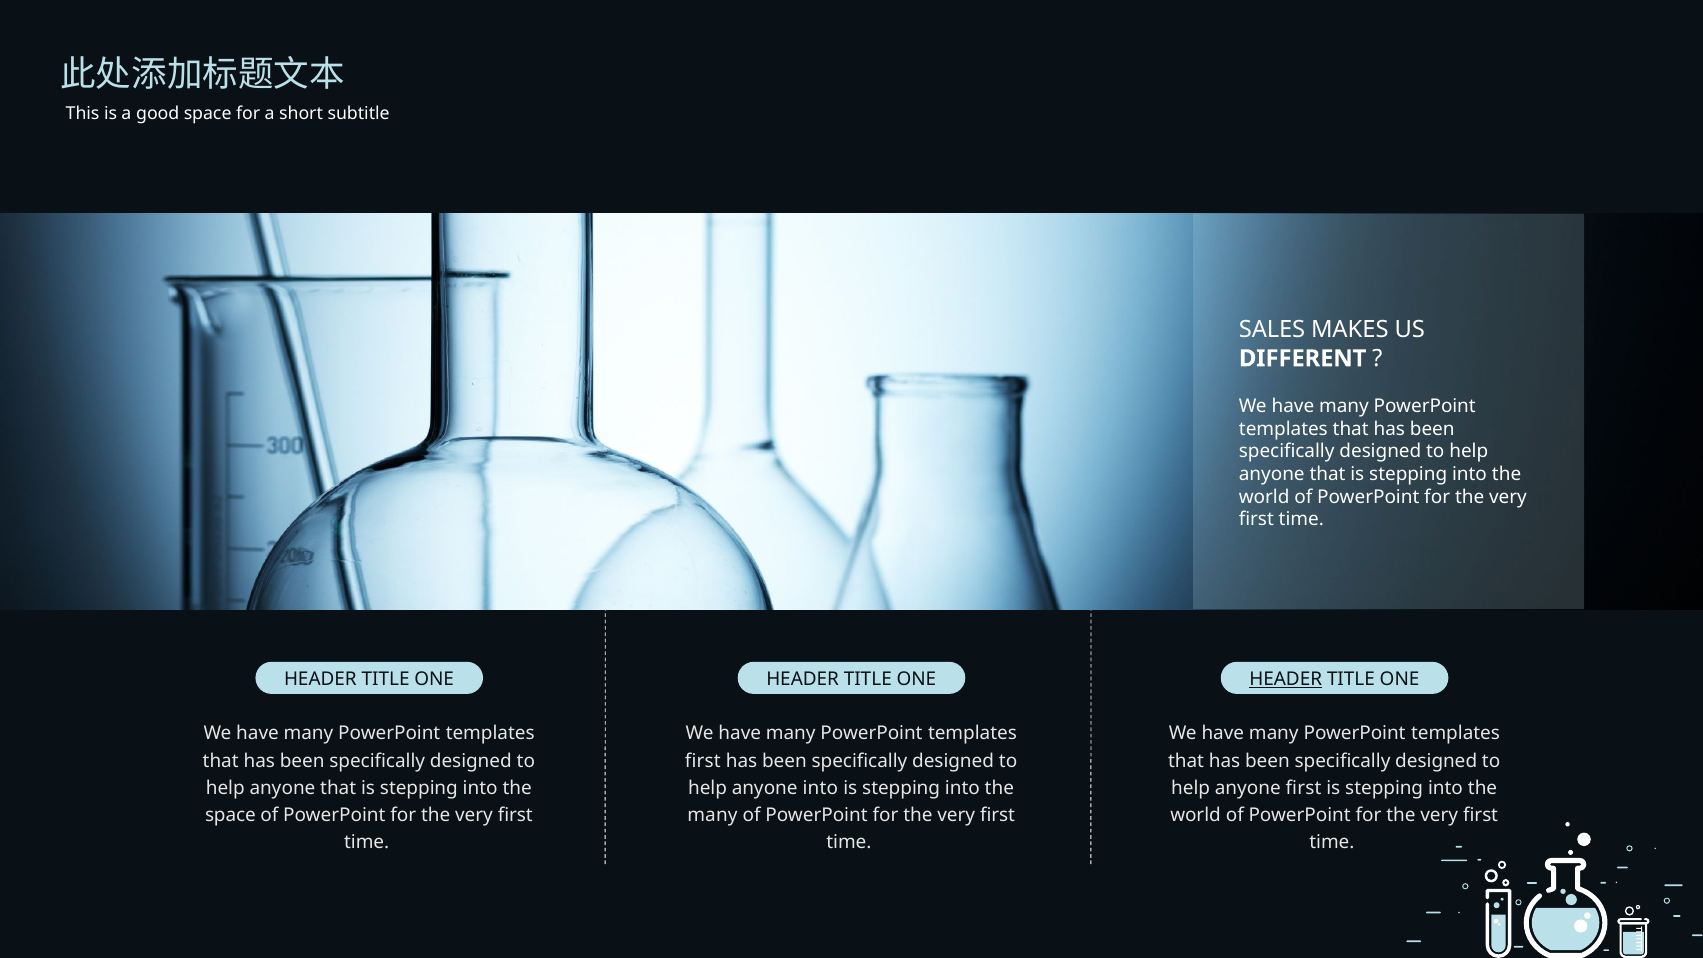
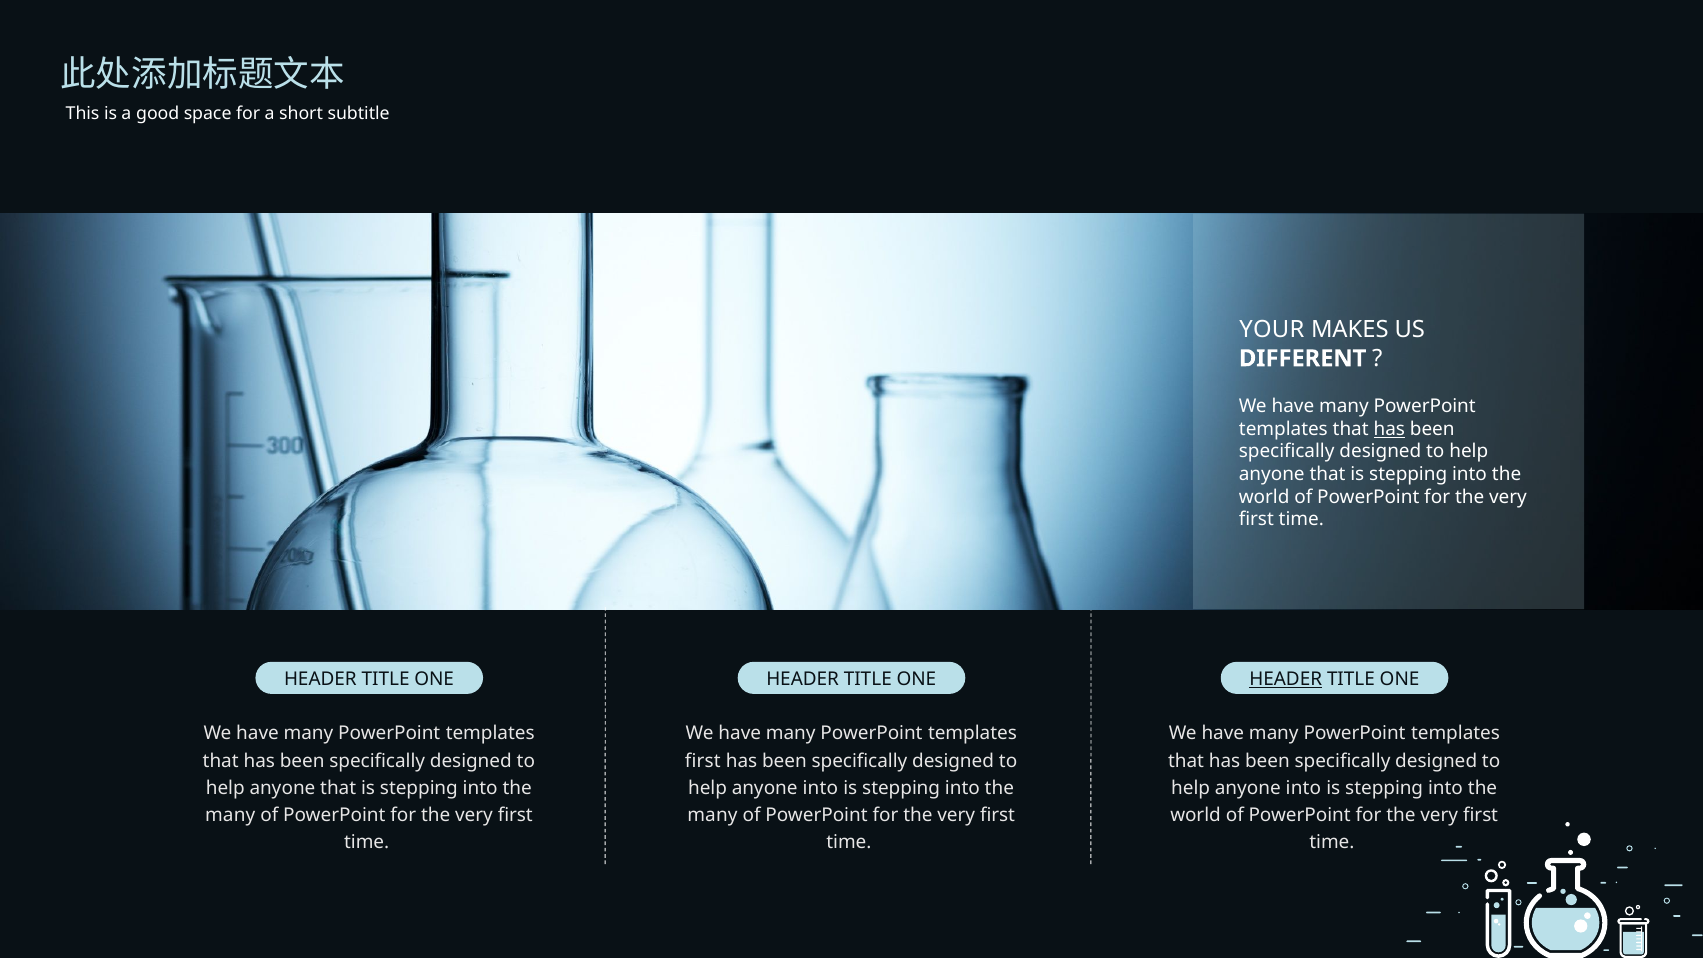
SALES: SALES -> YOUR
has at (1389, 429) underline: none -> present
first at (1303, 788): first -> into
space at (230, 815): space -> many
